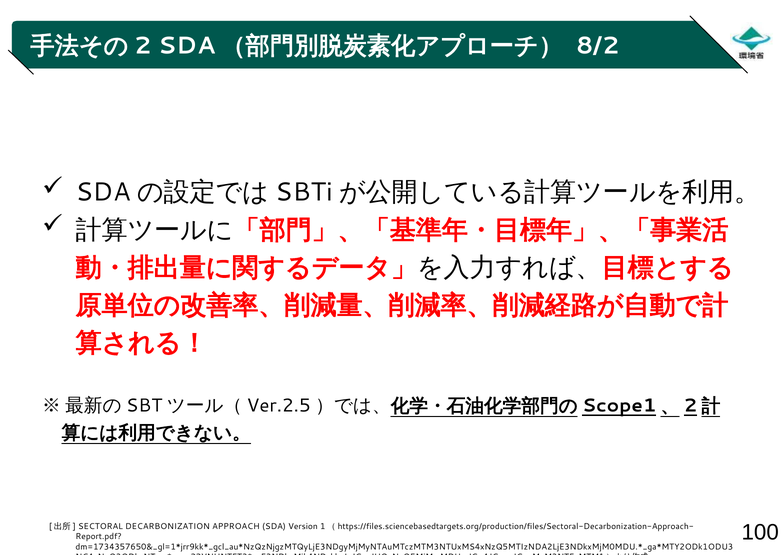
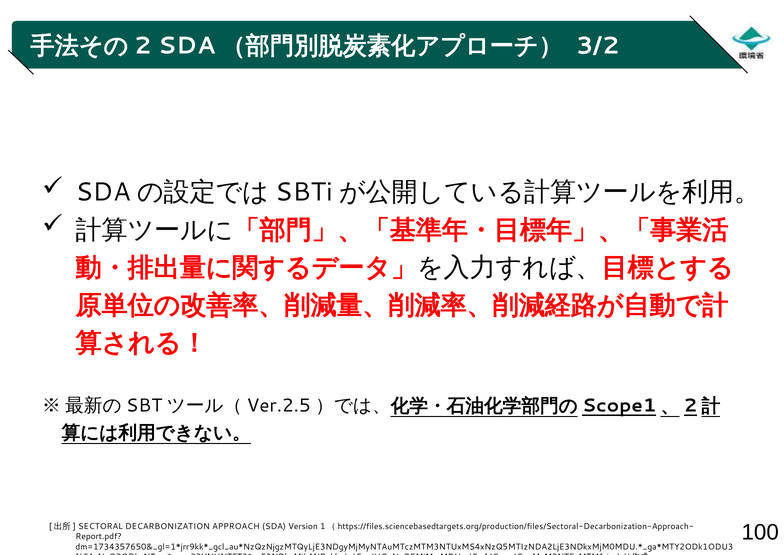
8/2: 8/2 -> 3/2
